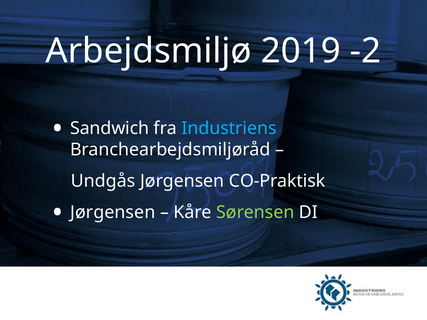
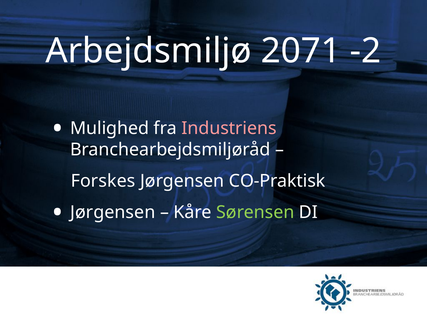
2019: 2019 -> 2071
Sandwich: Sandwich -> Mulighed
Industriens colour: light blue -> pink
Undgås: Undgås -> Forskes
